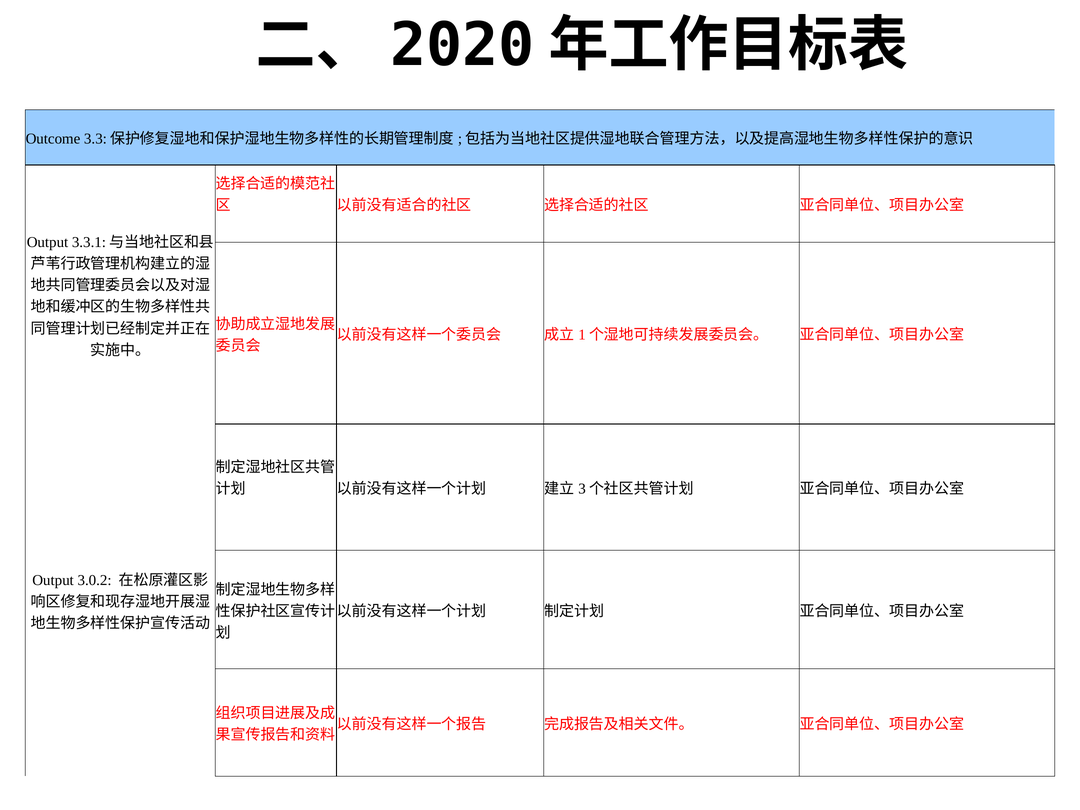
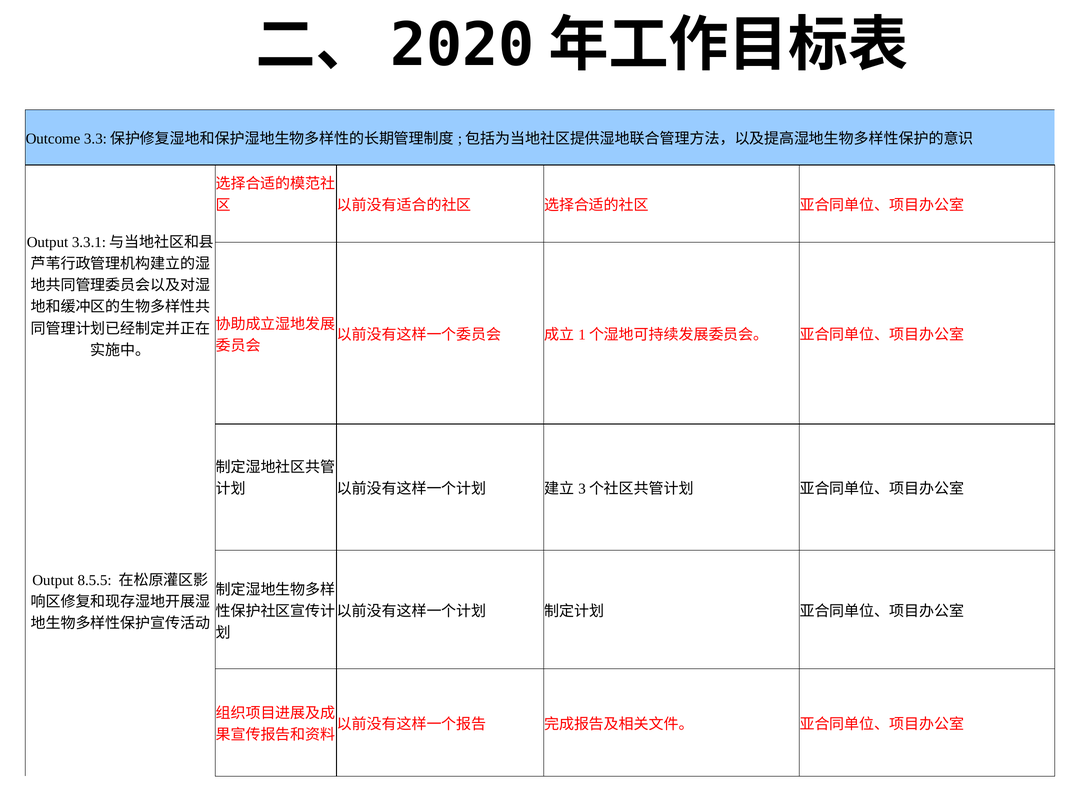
3.0.2: 3.0.2 -> 8.5.5
